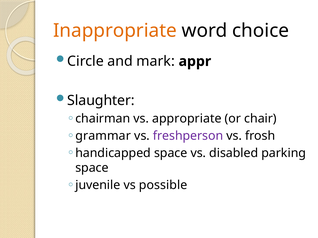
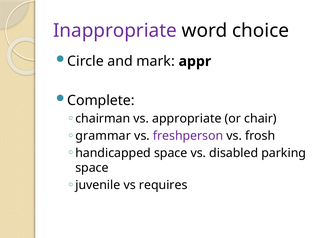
Inappropriate colour: orange -> purple
Slaughter: Slaughter -> Complete
possible: possible -> requires
